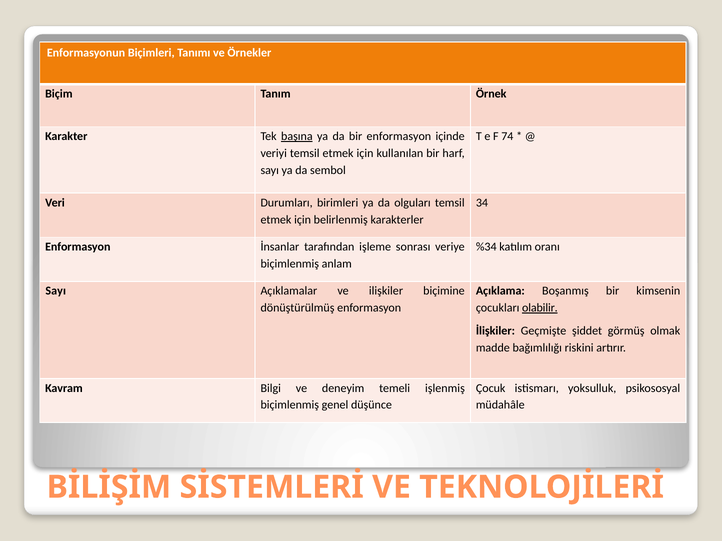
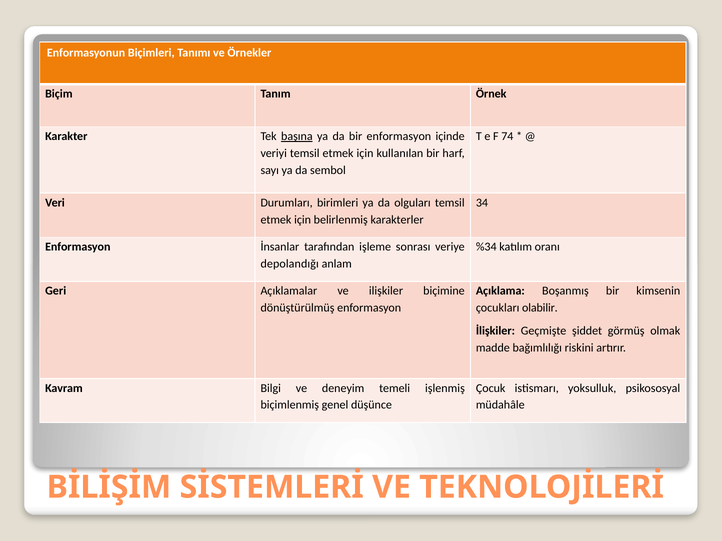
biçimlenmiş at (290, 264): biçimlenmiş -> depolandığı
Sayı at (56, 291): Sayı -> Geri
olabilir underline: present -> none
